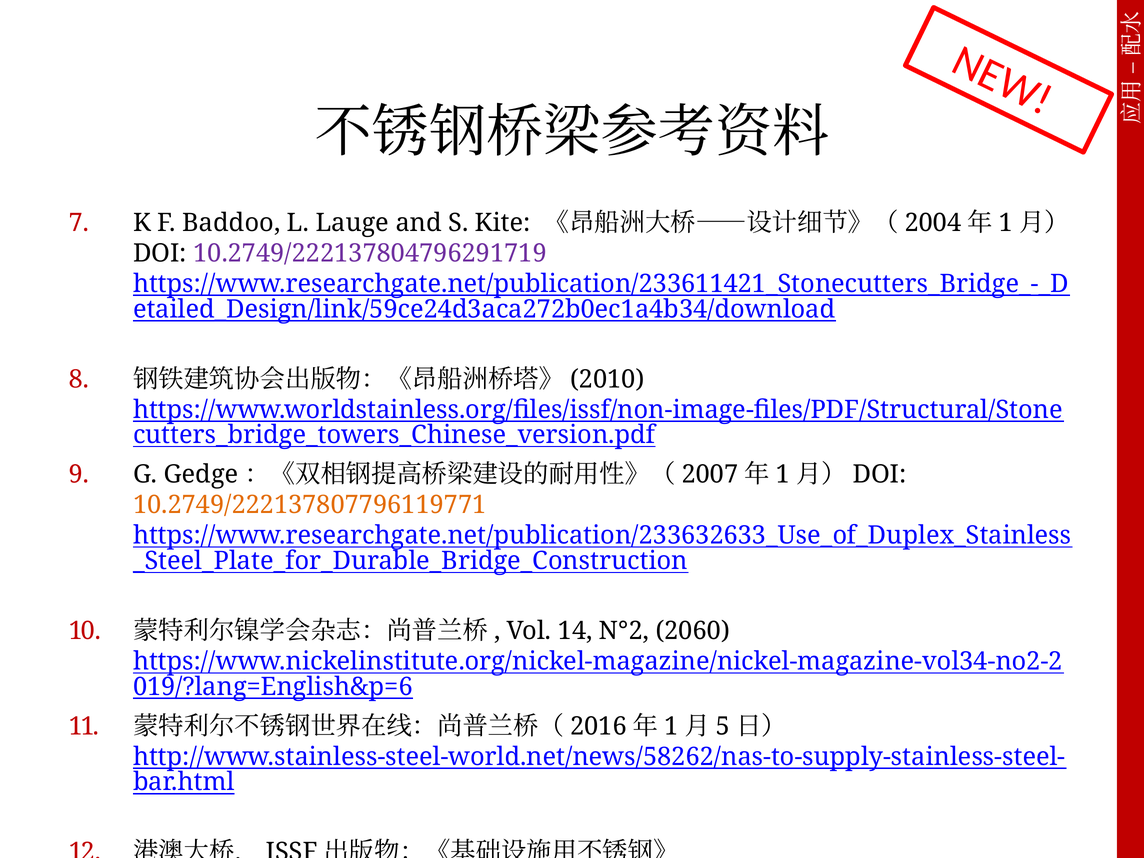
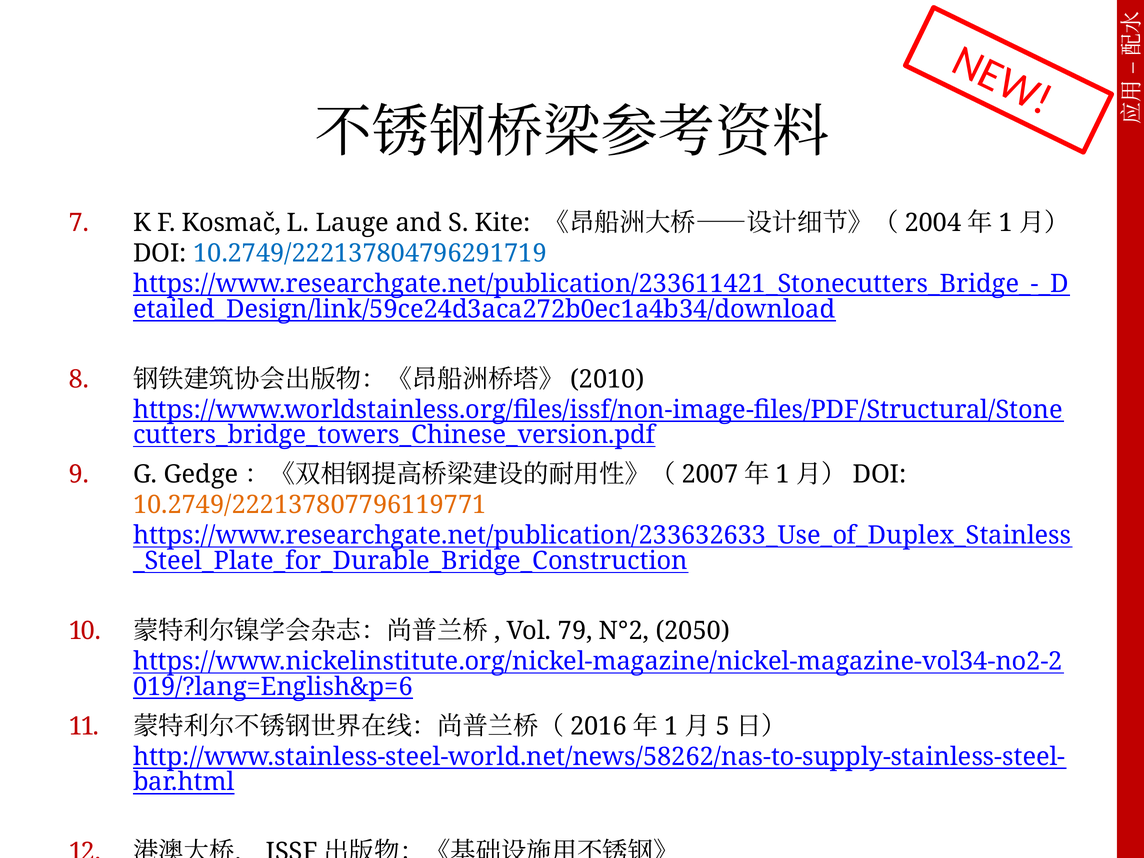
Baddoo: Baddoo -> Kosmač
10.2749/222137804796291719 colour: purple -> blue
14: 14 -> 79
2060: 2060 -> 2050
